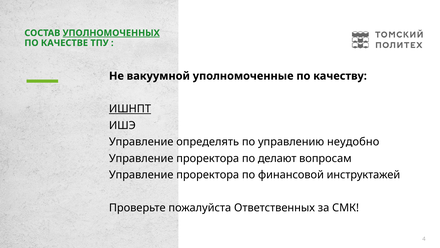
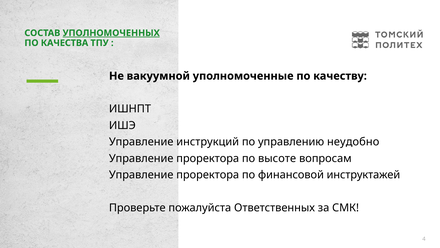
КАЧЕСТВЕ: КАЧЕСТВЕ -> КАЧЕСТВА
ИШНПТ underline: present -> none
определять: определять -> инструкций
делают: делают -> высоте
